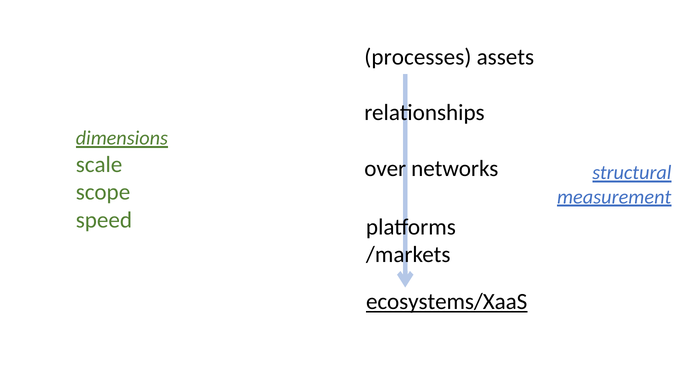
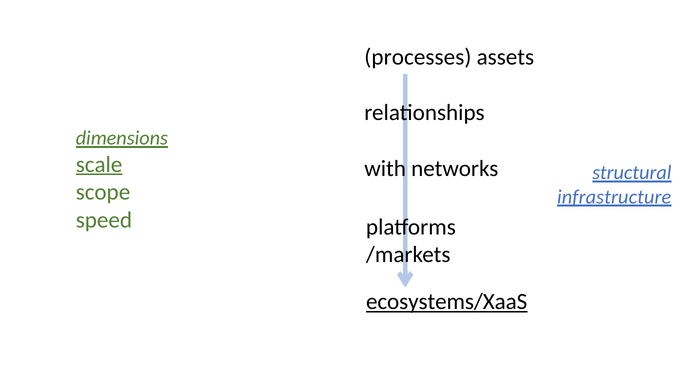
scale underline: none -> present
over: over -> with
measurement: measurement -> infrastructure
